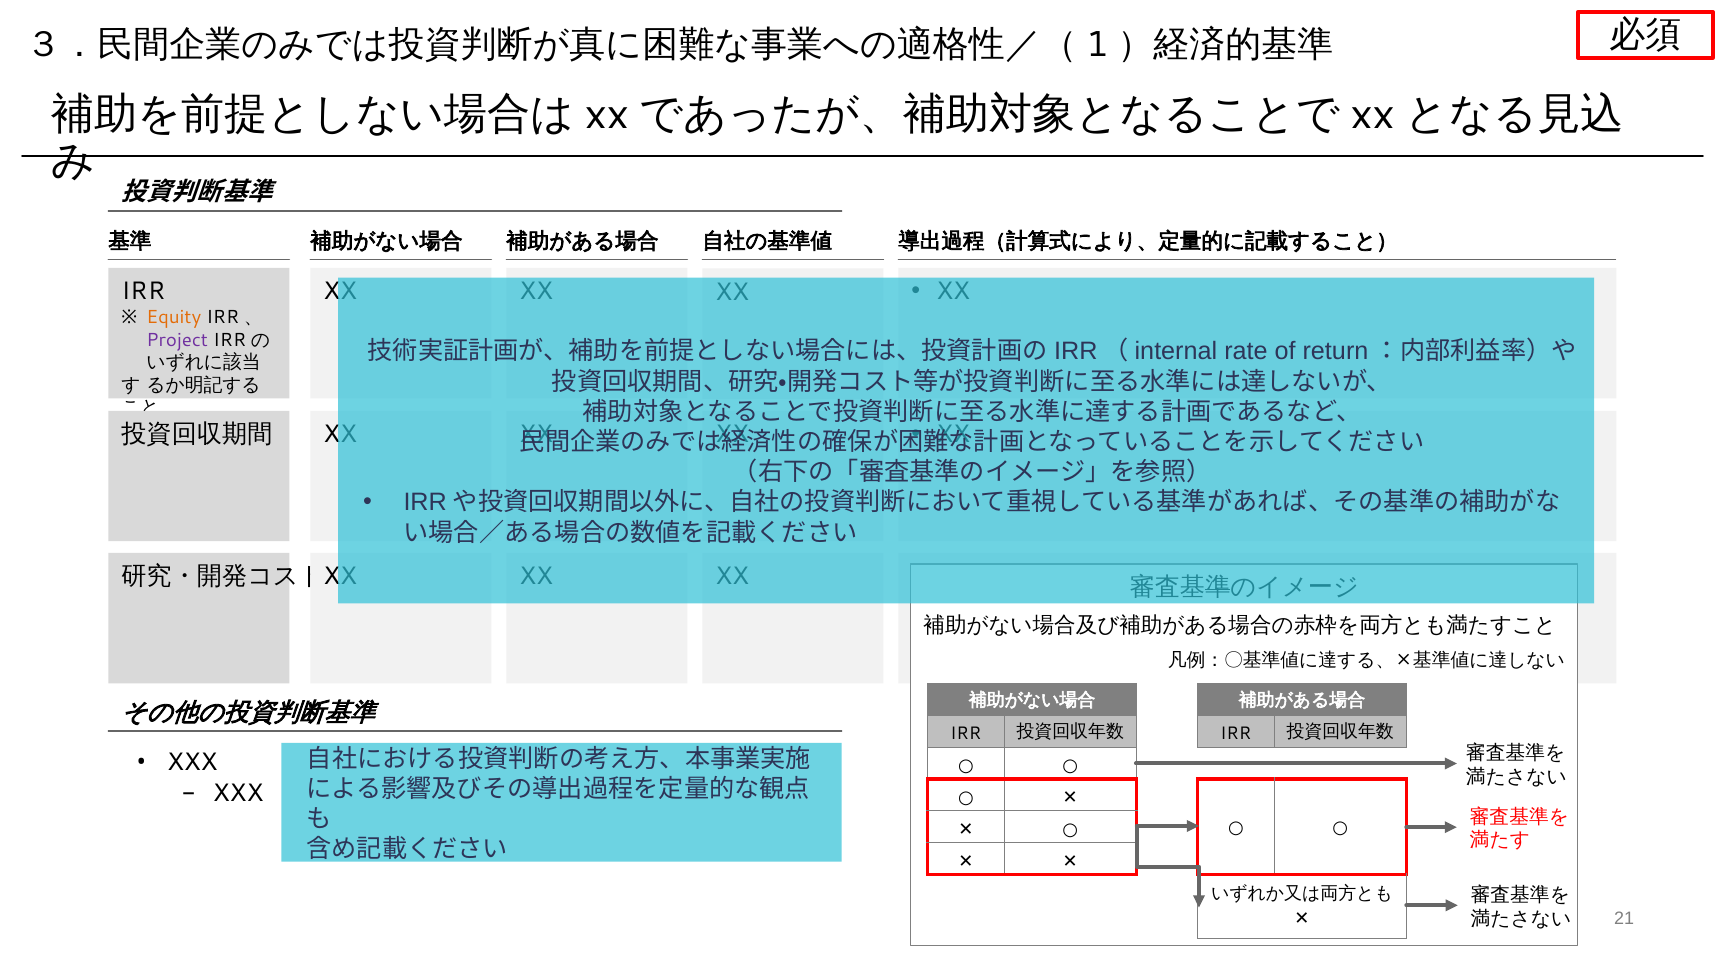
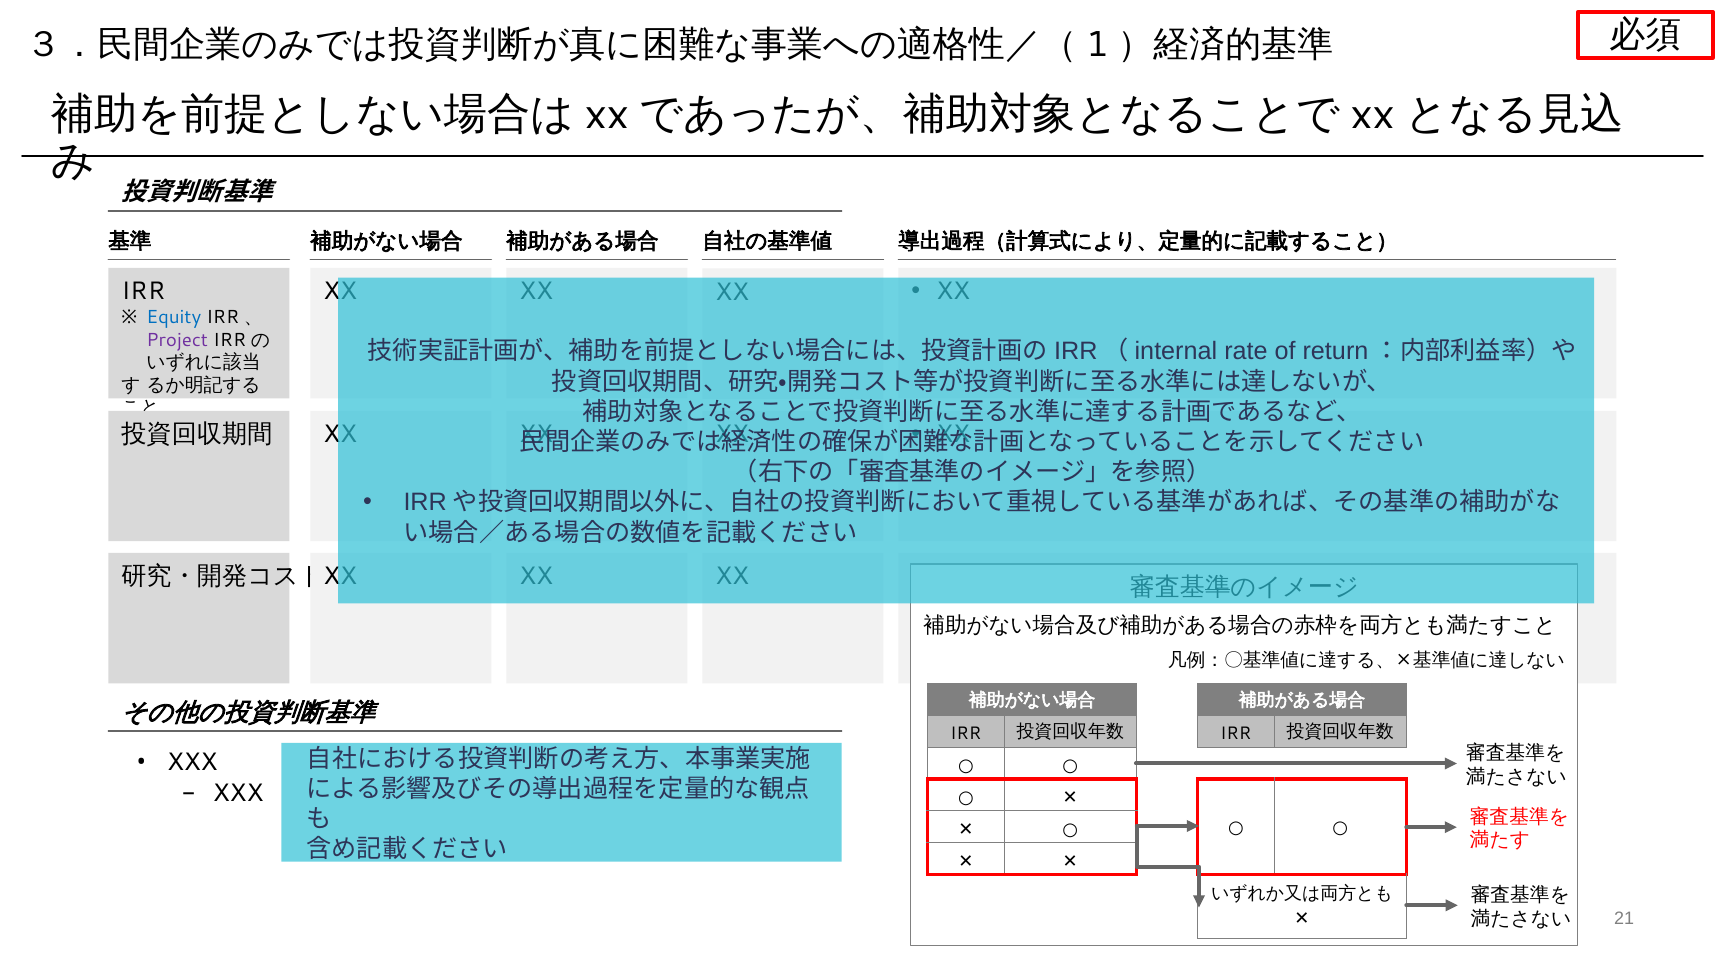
Equity colour: orange -> blue
